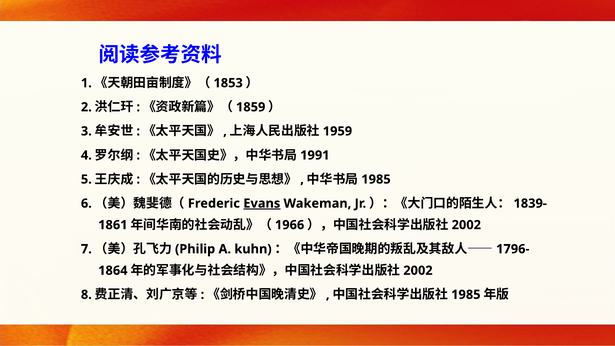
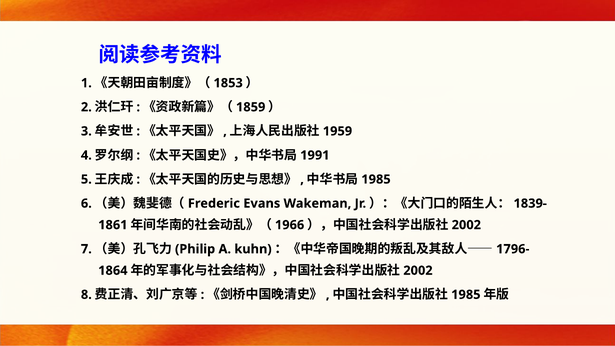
Evans underline: present -> none
